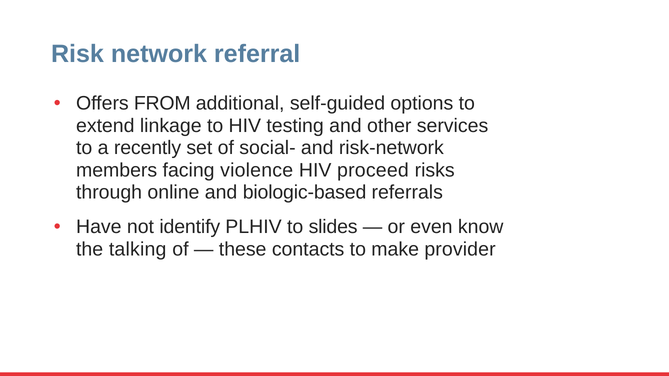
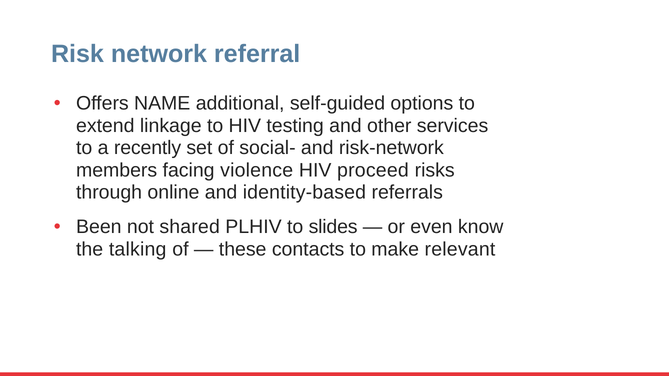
FROM: FROM -> NAME
biologic-based: biologic-based -> identity-based
Have: Have -> Been
identify: identify -> shared
provider: provider -> relevant
